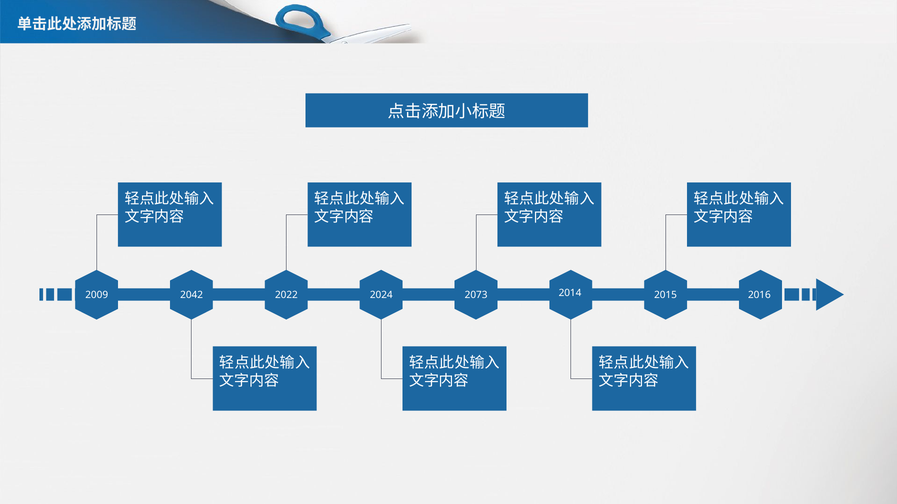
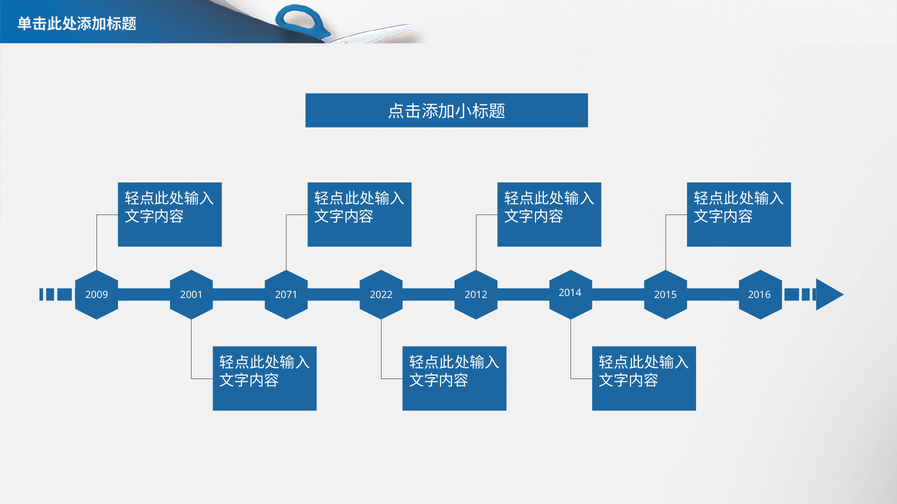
2042: 2042 -> 2001
2022: 2022 -> 2071
2024: 2024 -> 2022
2073: 2073 -> 2012
